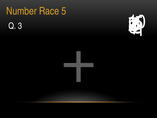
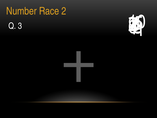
Race 5: 5 -> 2
